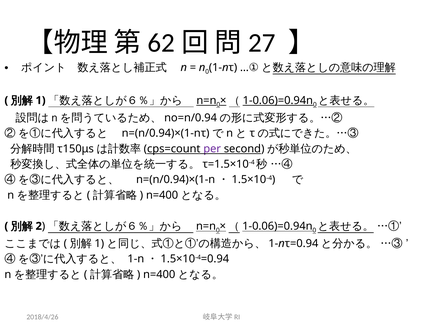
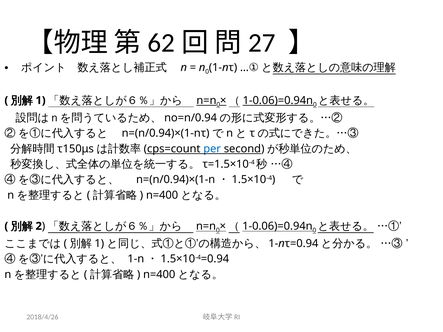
per colour: purple -> blue
